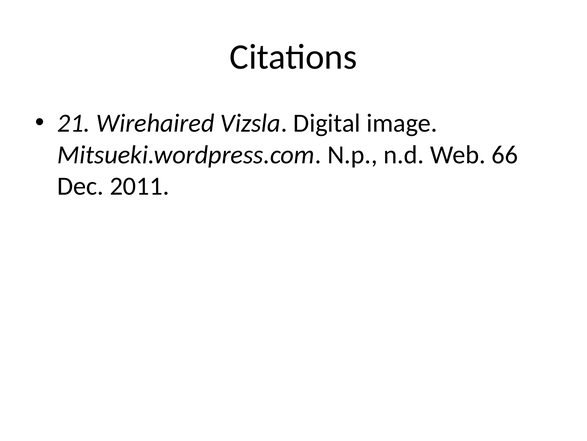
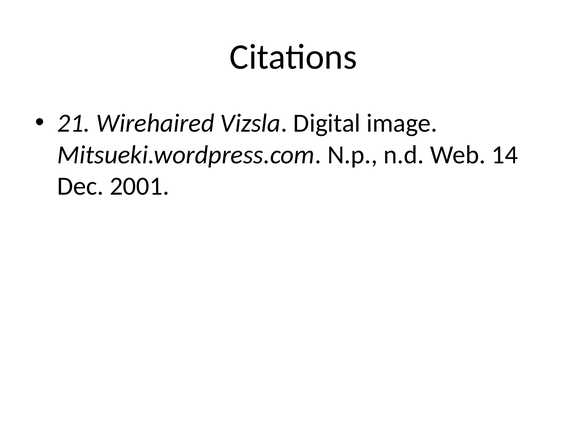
66: 66 -> 14
2011: 2011 -> 2001
